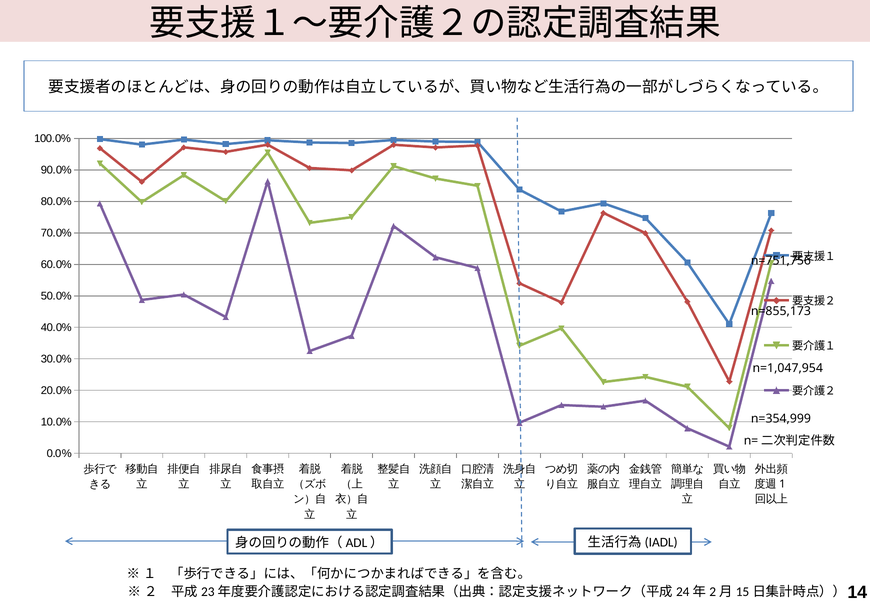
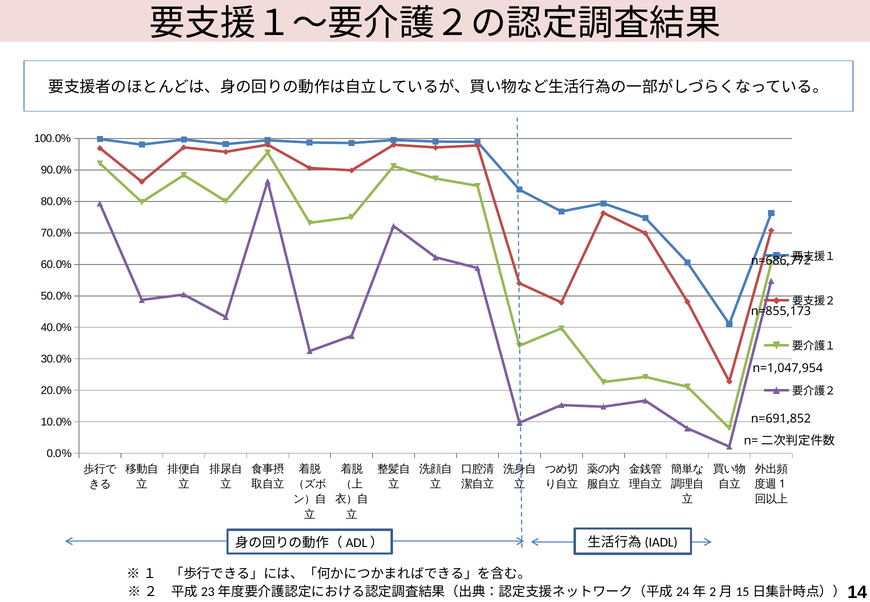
n=751,756: n=751,756 -> n=686,772
n=354,999: n=354,999 -> n=691,852
